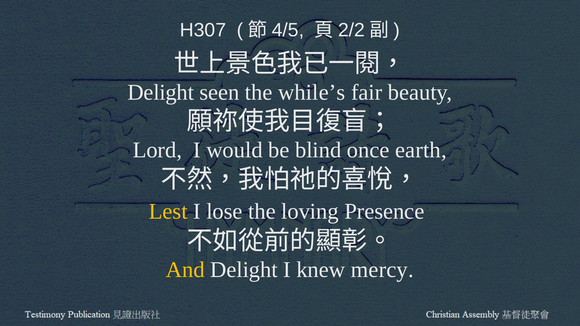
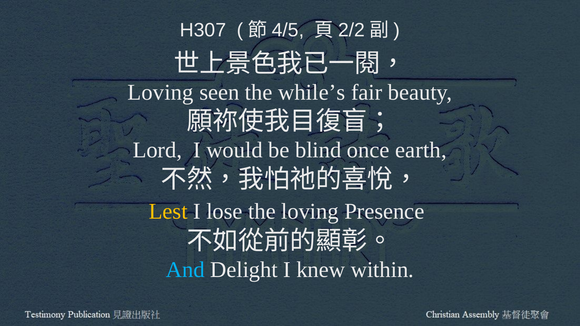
Delight at (161, 92): Delight -> Loving
And colour: yellow -> light blue
mercy: mercy -> within
